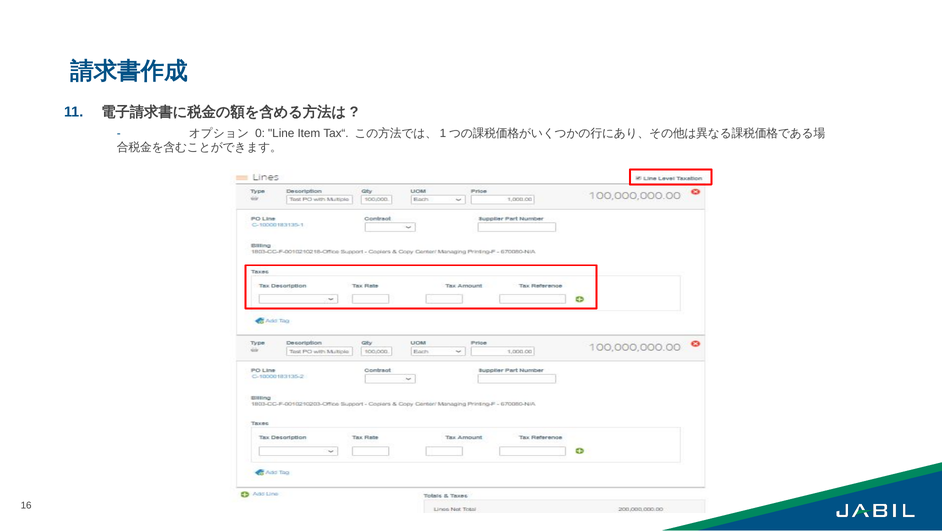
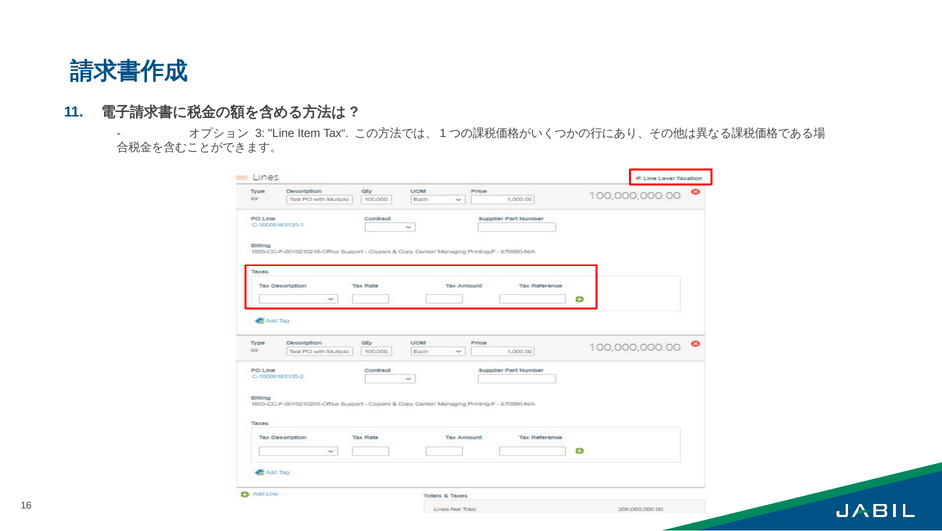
0: 0 -> 3
